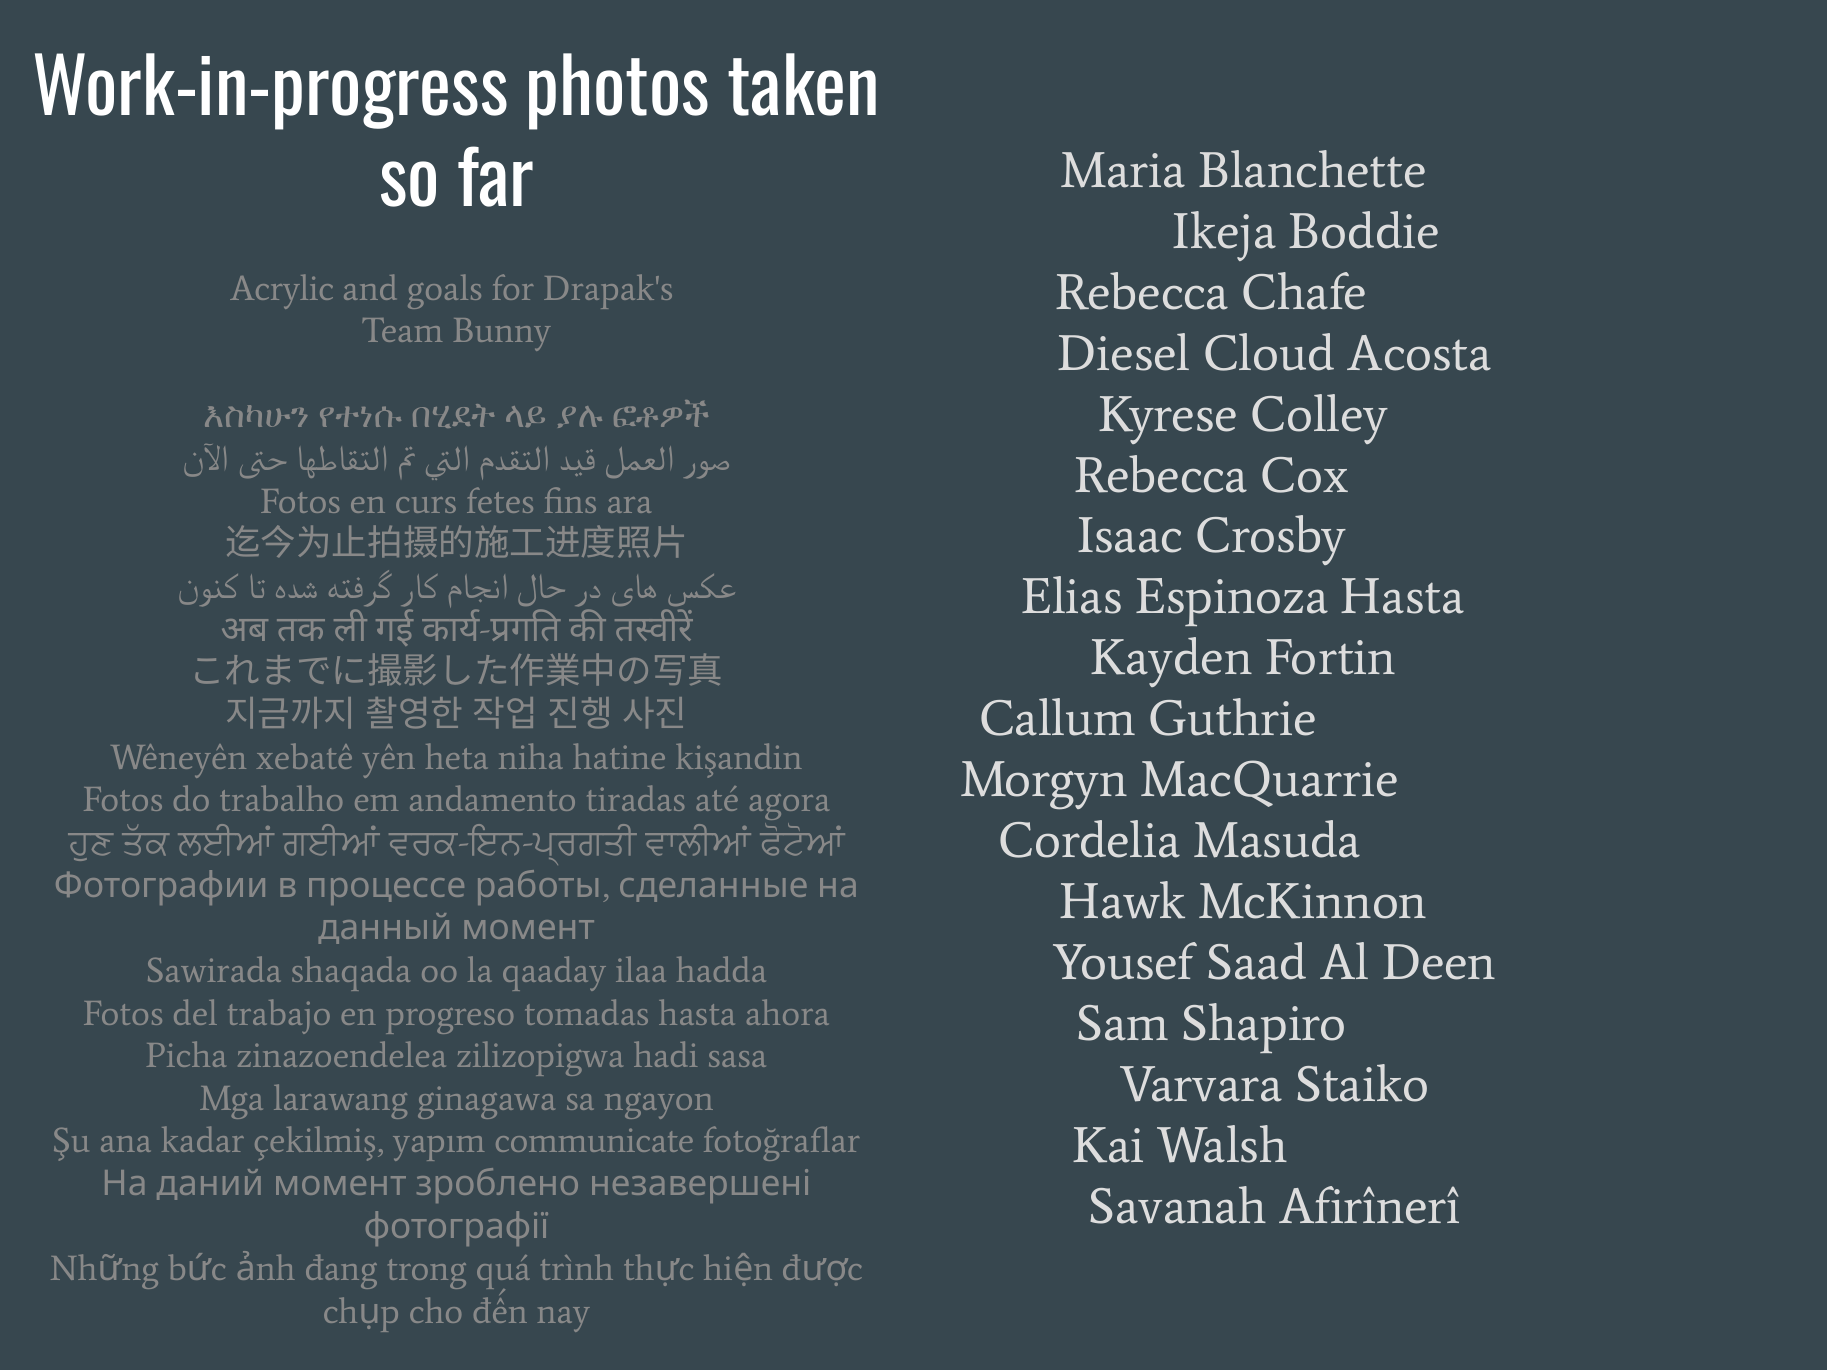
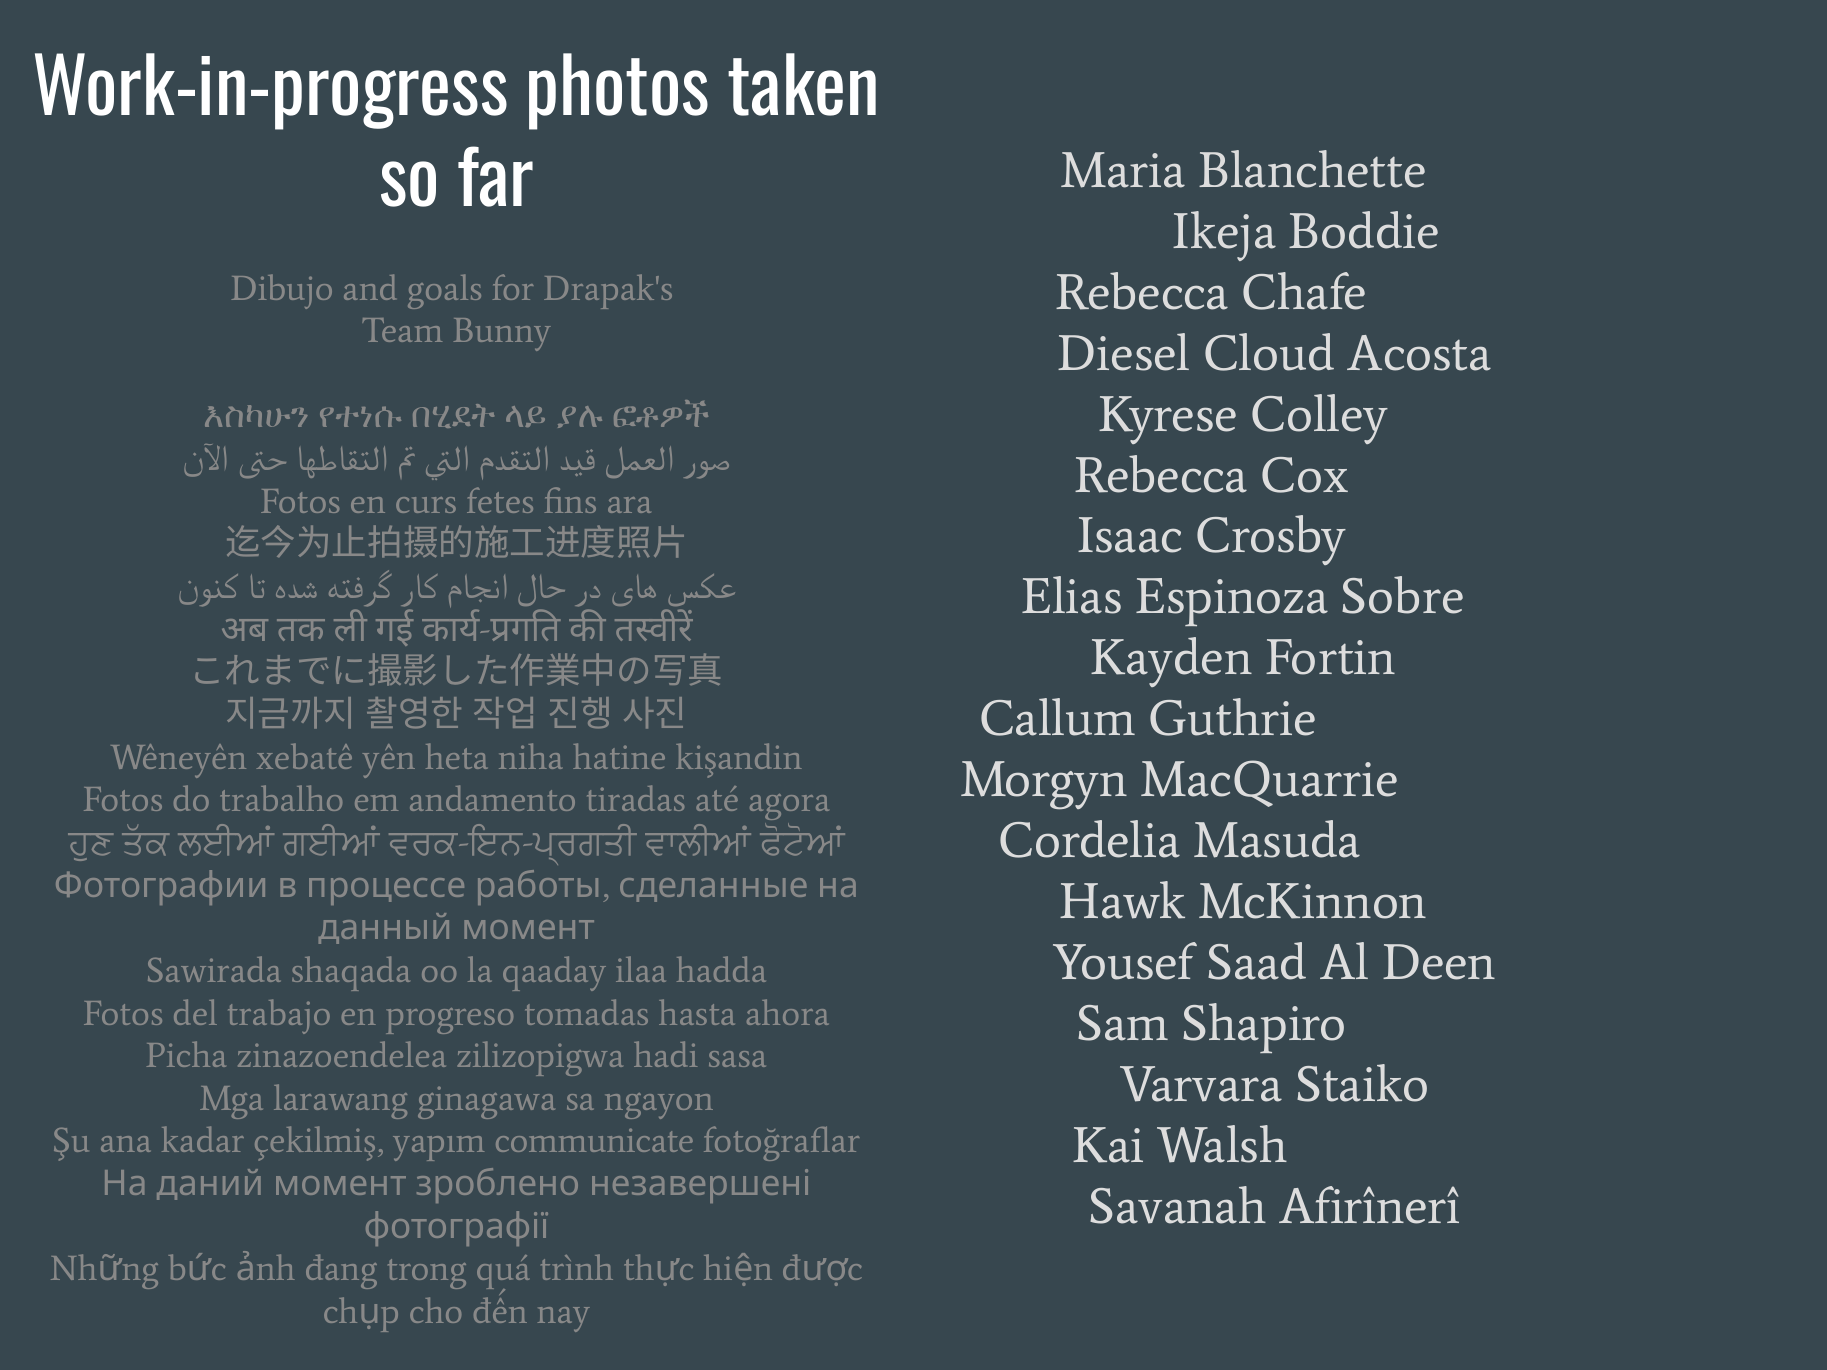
Acrylic: Acrylic -> Dibujo
Espinoza Hasta: Hasta -> Sobre
